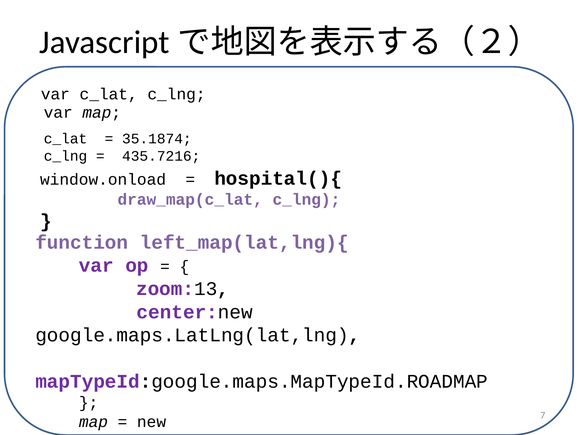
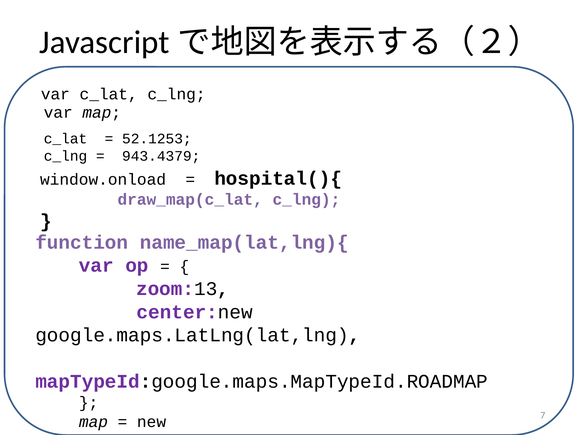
35.1874: 35.1874 -> 52.1253
435.7216: 435.7216 -> 943.4379
left_map(lat,lng){: left_map(lat,lng){ -> name_map(lat,lng){
